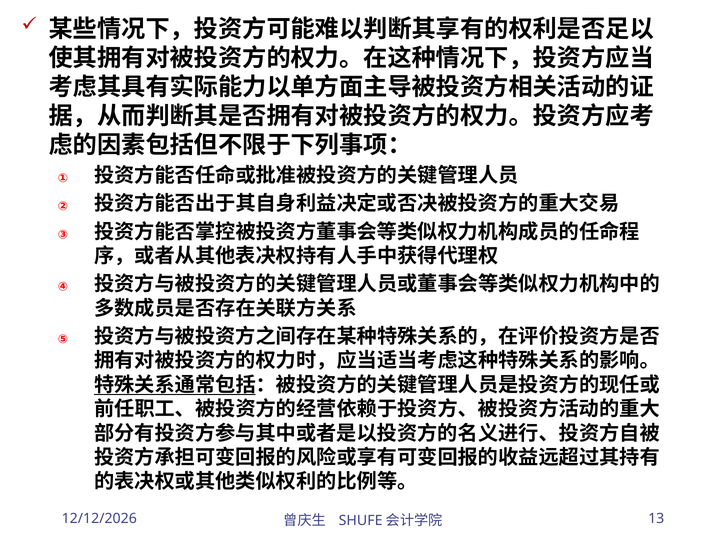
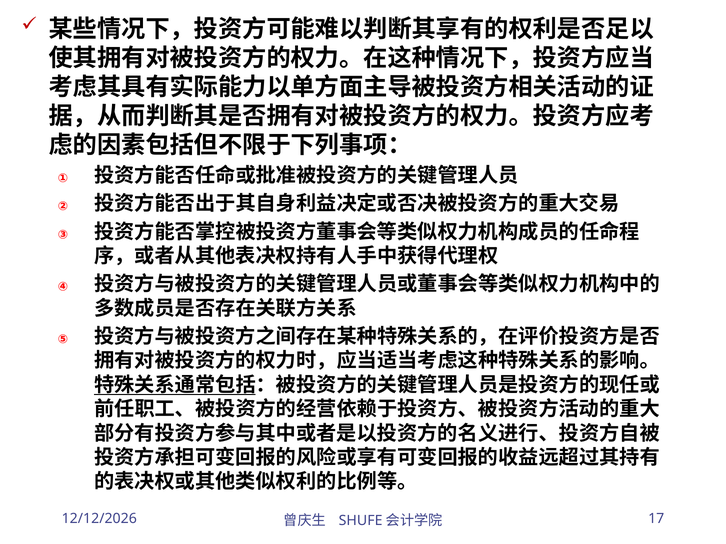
13: 13 -> 17
